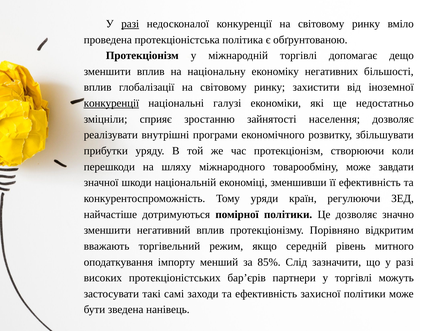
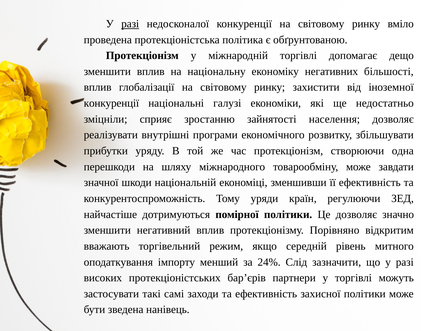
конкуренції at (111, 103) underline: present -> none
коли: коли -> одна
85%: 85% -> 24%
